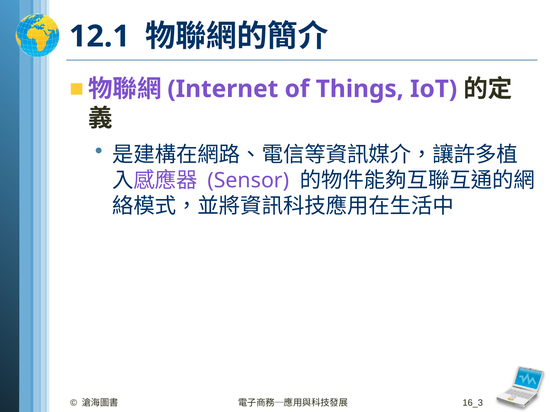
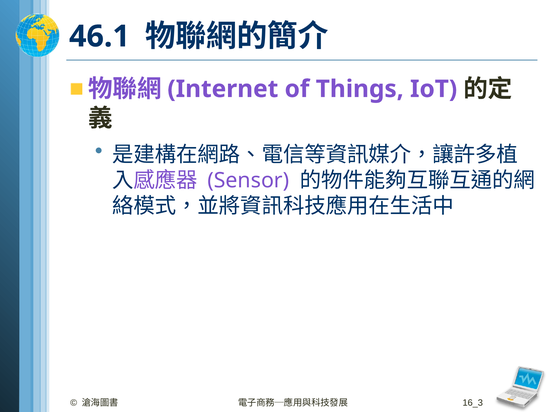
12.1: 12.1 -> 46.1
